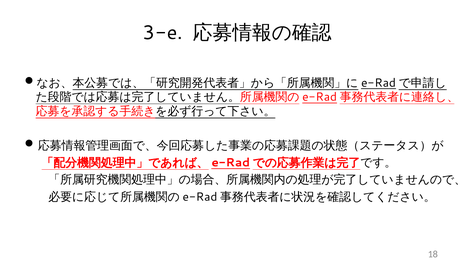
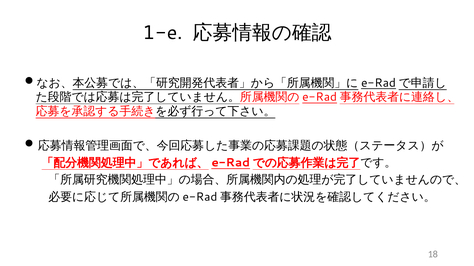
3-e: 3-e -> 1-e
